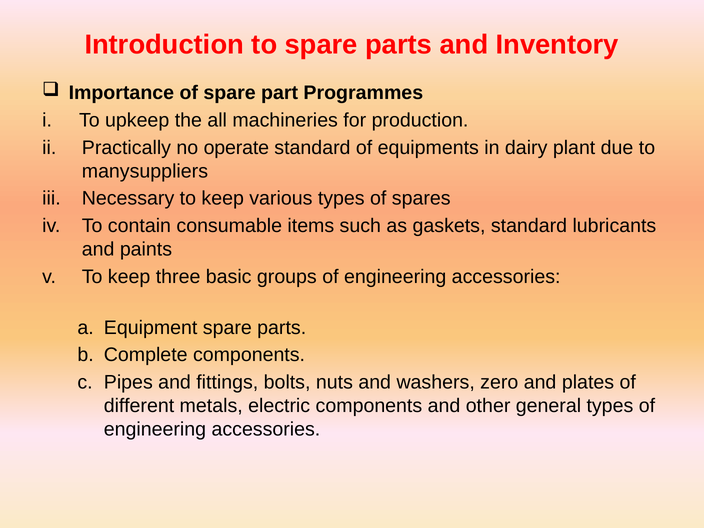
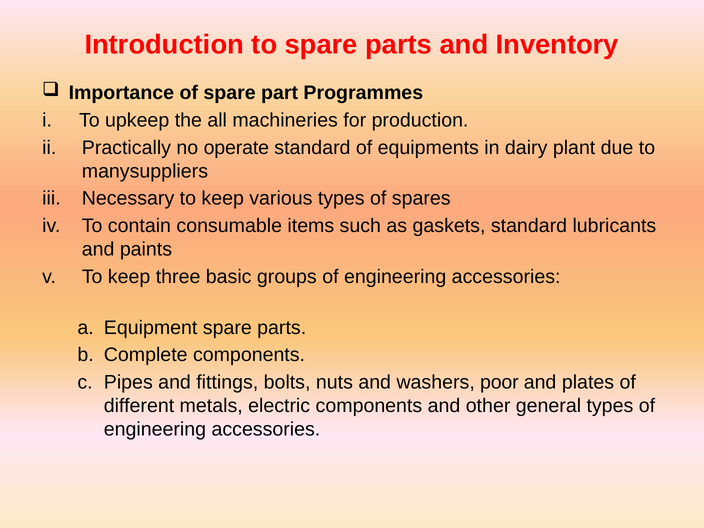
zero: zero -> poor
